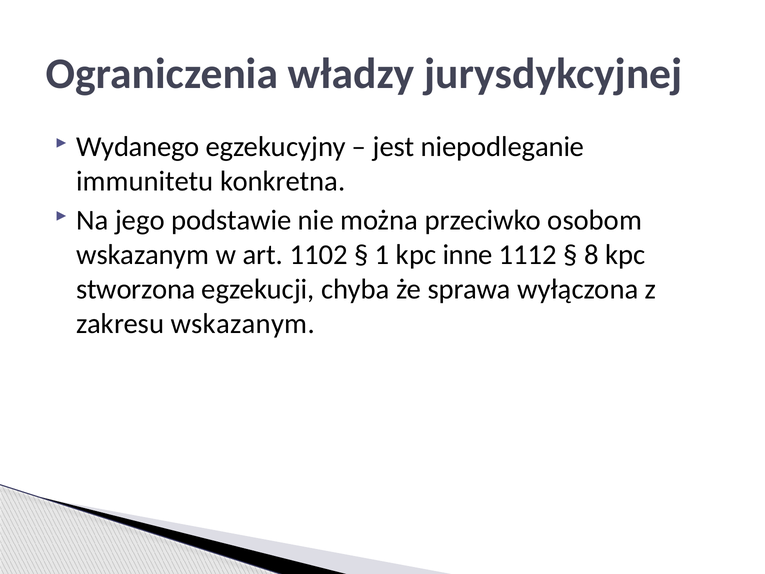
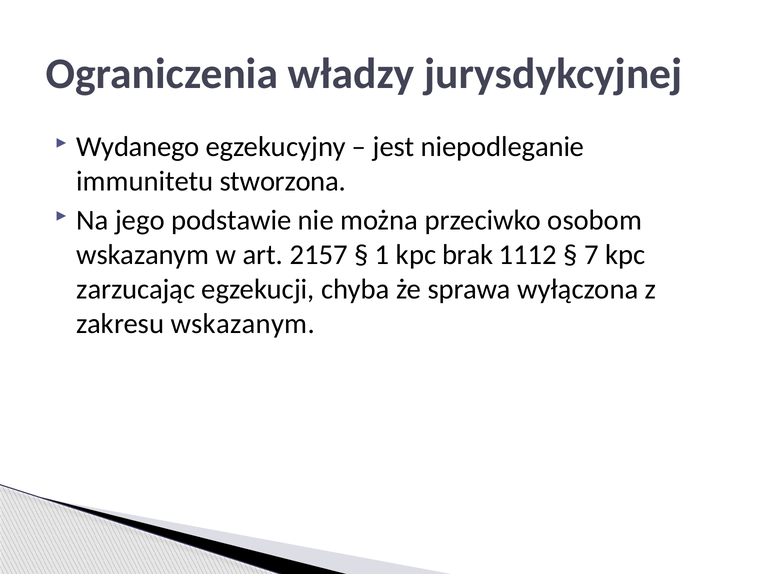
konkretna: konkretna -> stworzona
1102: 1102 -> 2157
inne: inne -> brak
8: 8 -> 7
stworzona: stworzona -> zarzucając
